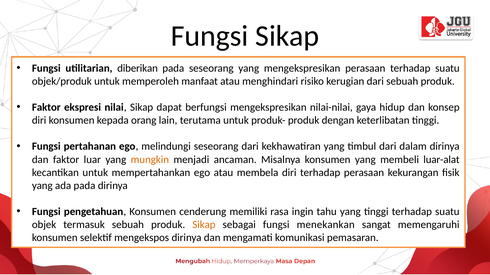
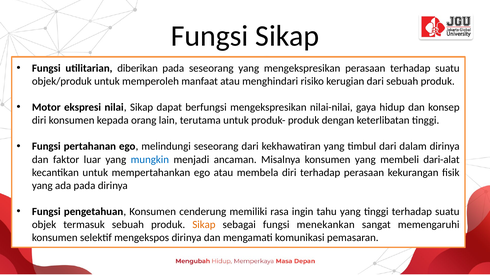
Faktor at (46, 108): Faktor -> Motor
mungkin colour: orange -> blue
luar-alat: luar-alat -> dari-alat
